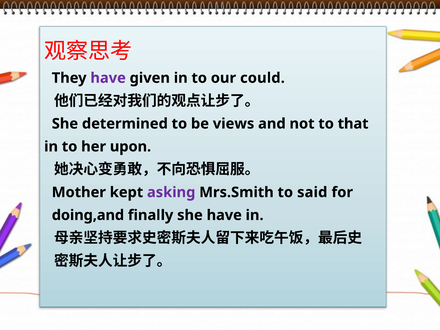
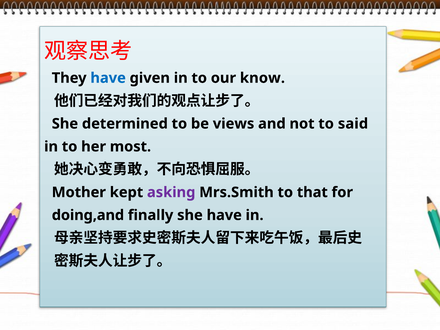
have at (108, 78) colour: purple -> blue
could: could -> know
that: that -> said
upon: upon -> most
said: said -> that
